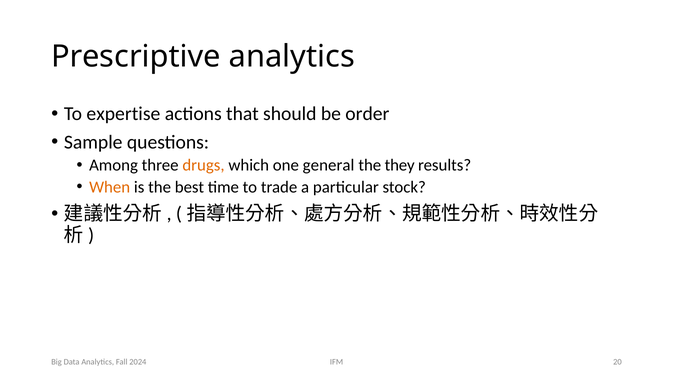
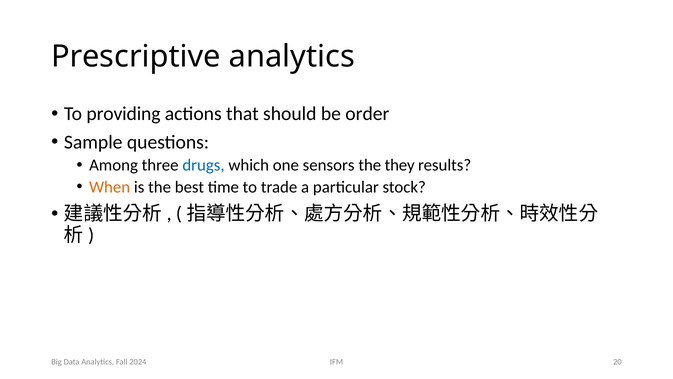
expertise: expertise -> providing
drugs colour: orange -> blue
general: general -> sensors
